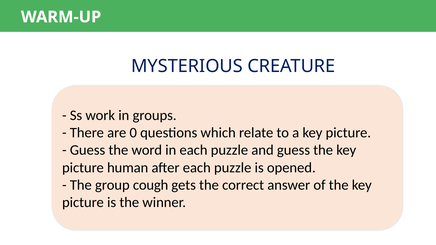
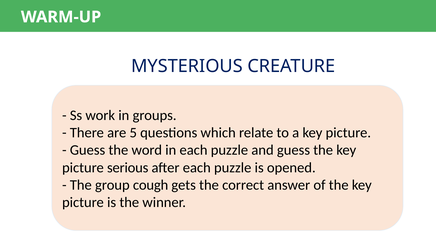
0: 0 -> 5
human: human -> serious
